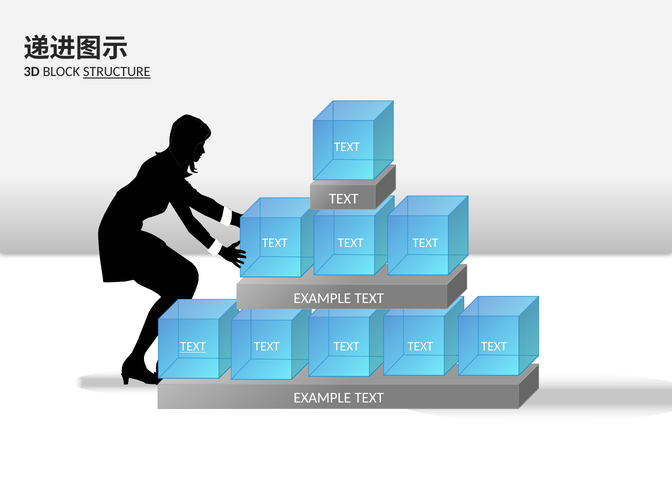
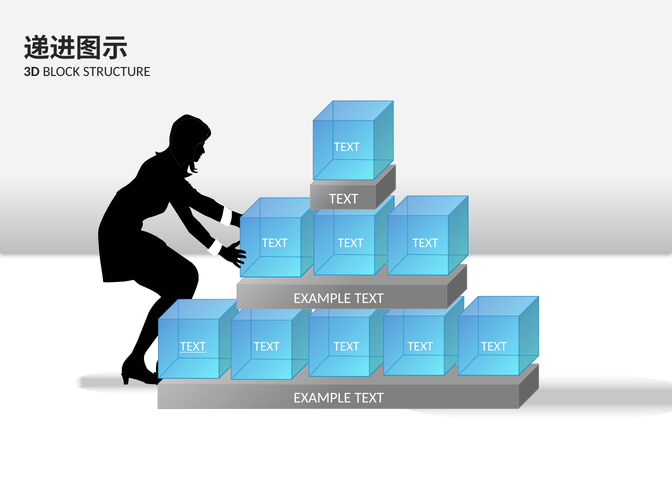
STRUCTURE underline: present -> none
